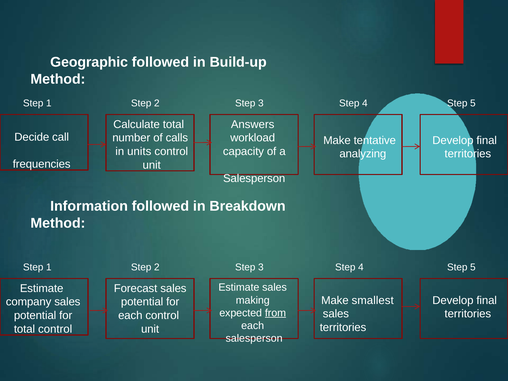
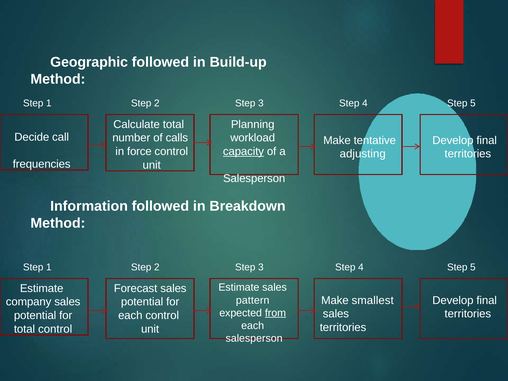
Answers: Answers -> Planning
units: units -> force
capacity underline: none -> present
analyzing: analyzing -> adjusting
making: making -> pattern
